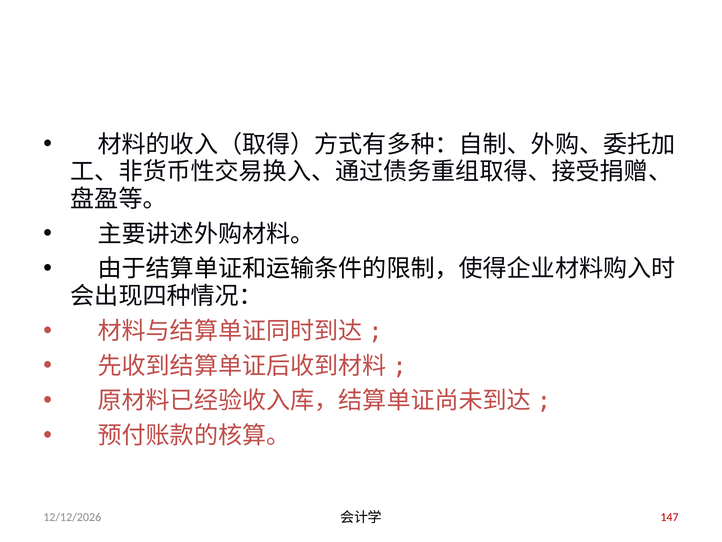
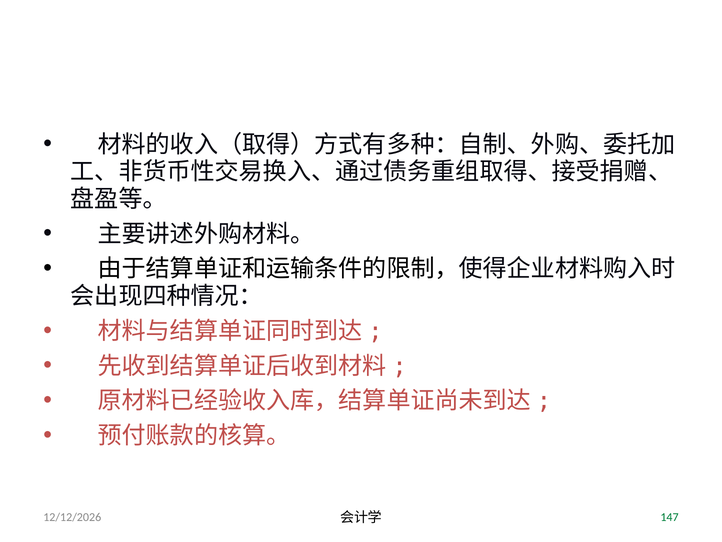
147 colour: red -> green
